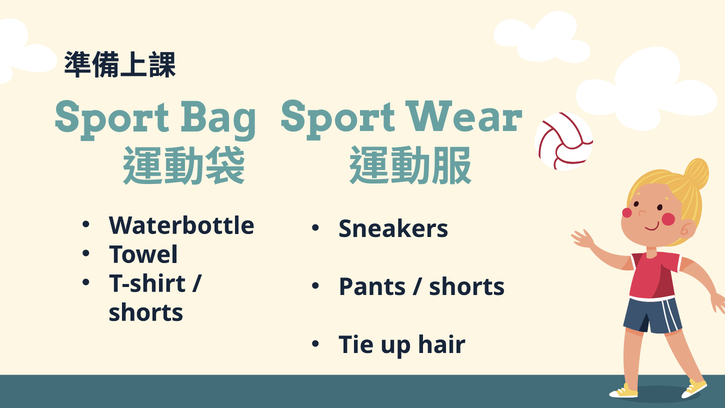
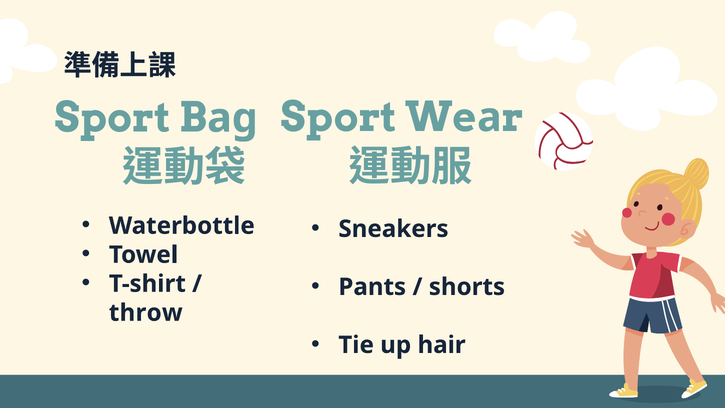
shorts at (146, 313): shorts -> throw
